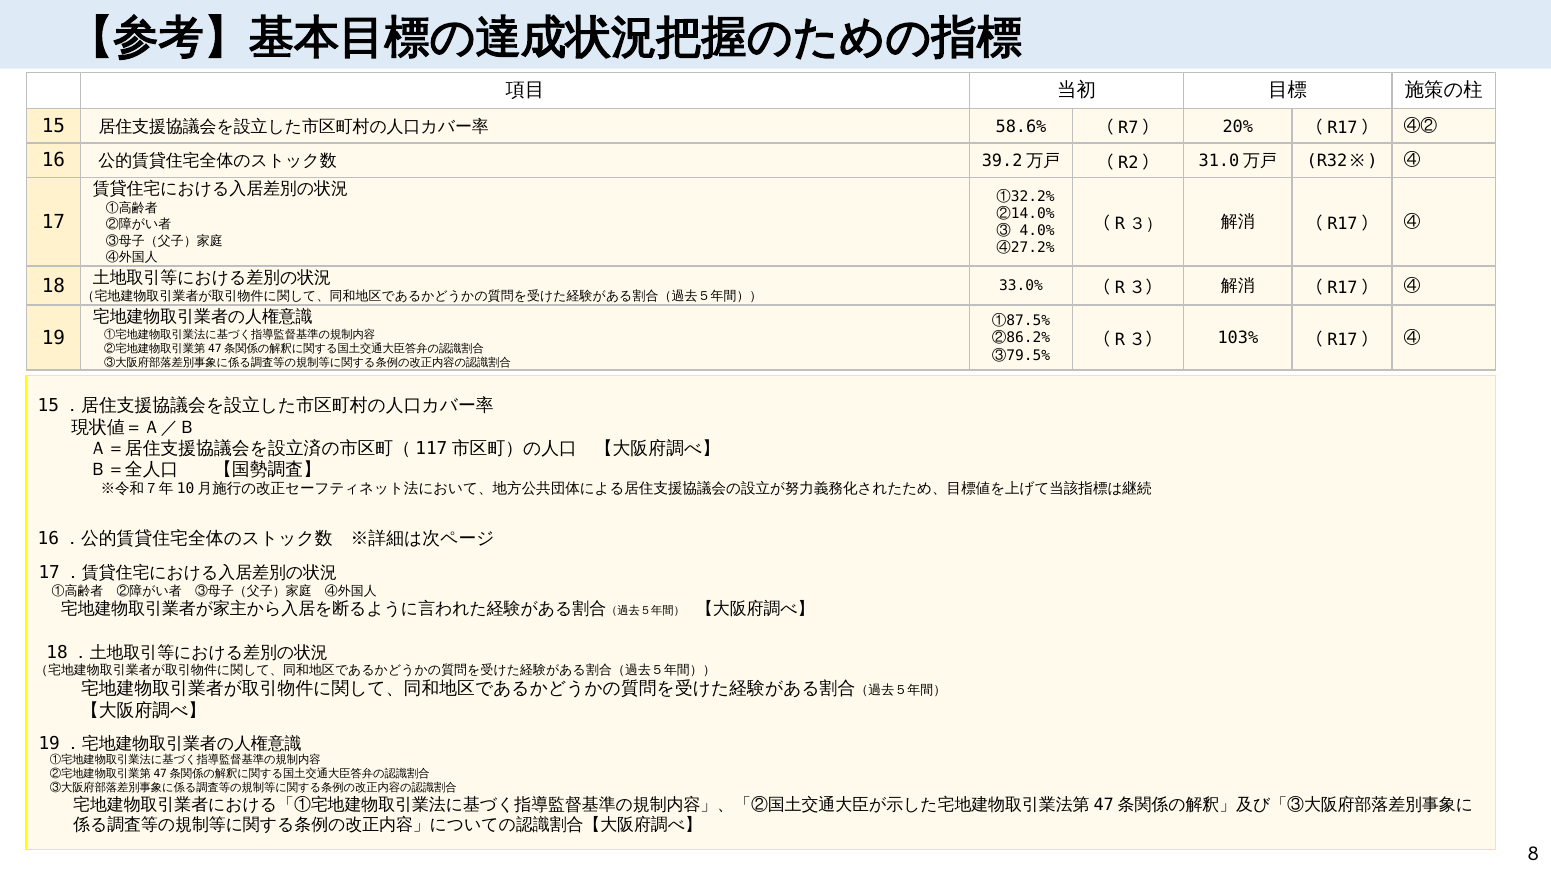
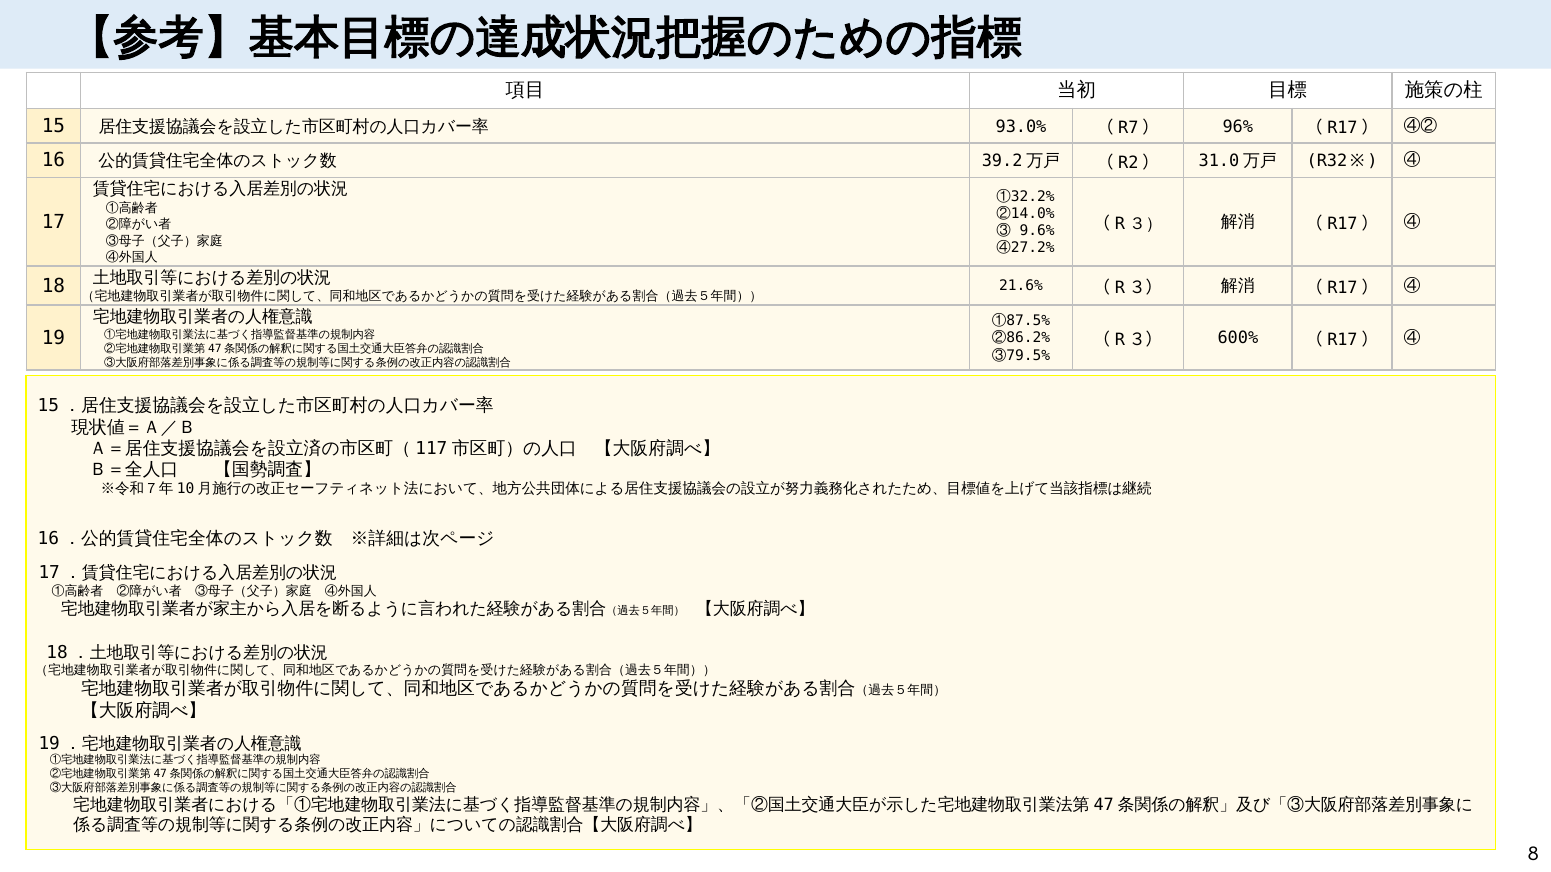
58.6%: 58.6% -> 93.0%
20%: 20% -> 96%
4.0%: 4.0% -> 9.6%
33.0%: 33.0% -> 21.6%
103%: 103% -> 600%
